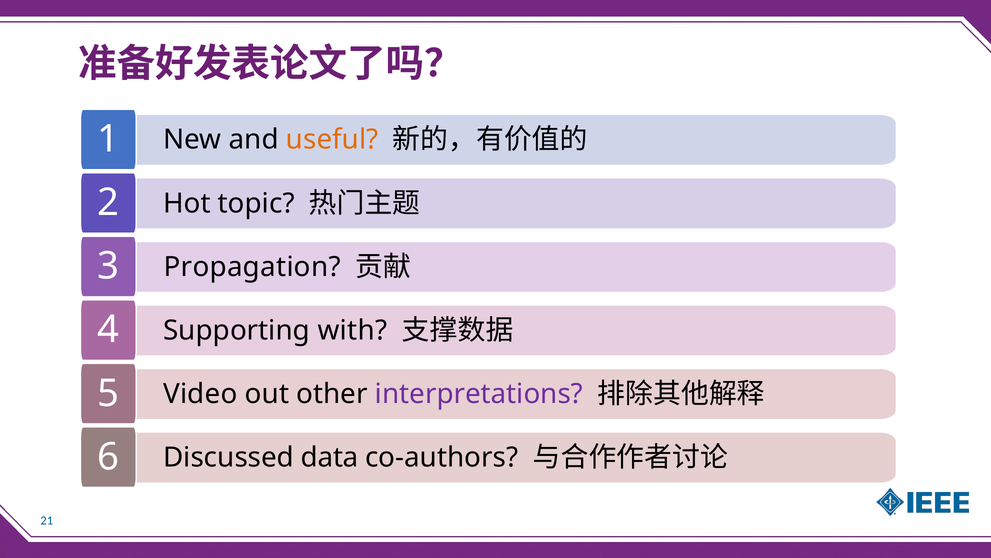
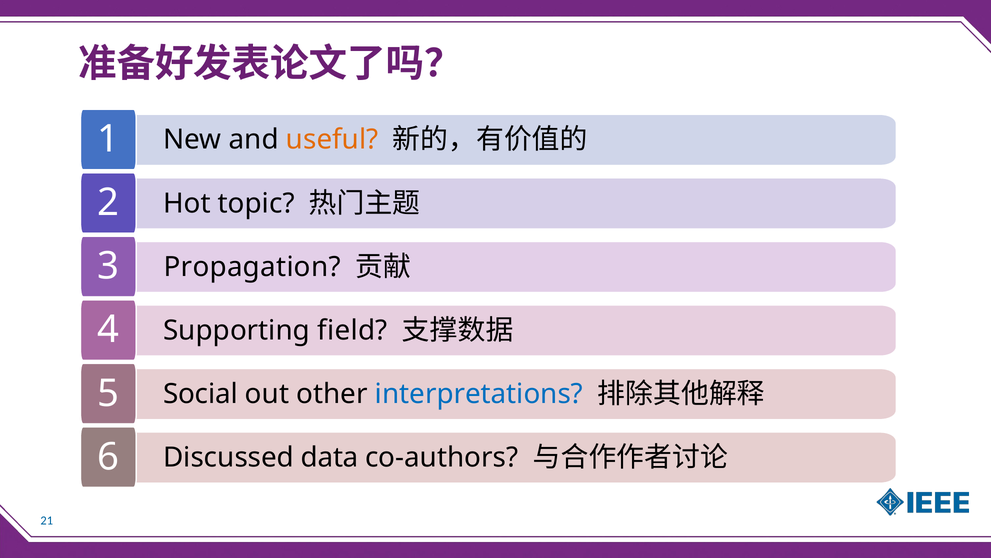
with: with -> field
Video: Video -> Social
interpretations colour: purple -> blue
